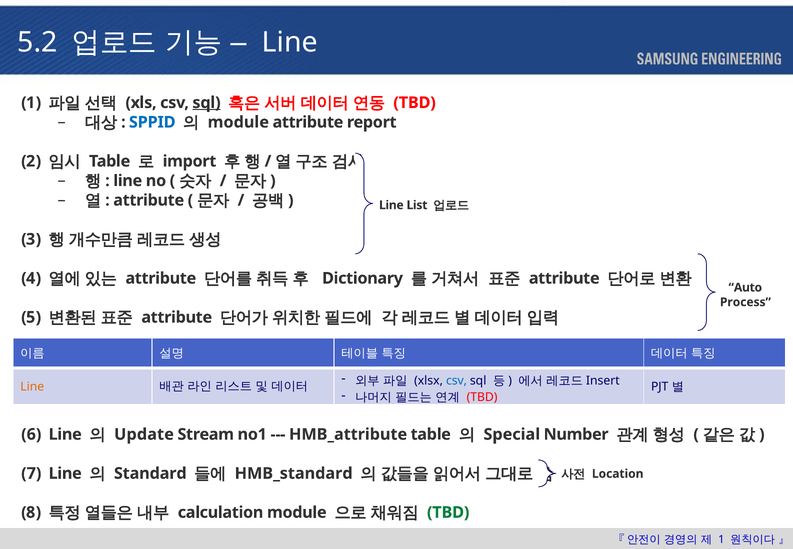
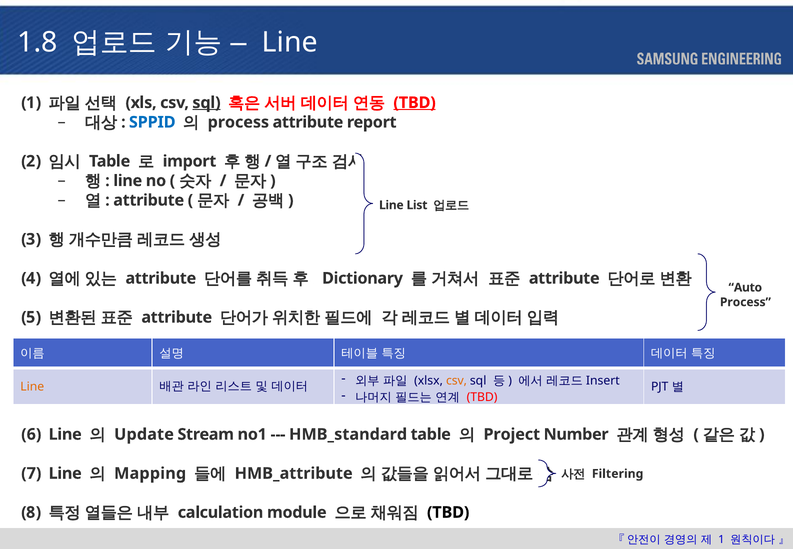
5.2: 5.2 -> 1.8
TBD at (415, 103) underline: none -> present
module at (238, 122): module -> process
csv at (457, 381) colour: blue -> orange
HMB_attribute: HMB_attribute -> HMB_standard
Special: Special -> Project
Location: Location -> Filtering
Standard: Standard -> Mapping
HMB_standard: HMB_standard -> HMB_attribute
TBD at (448, 512) colour: green -> black
